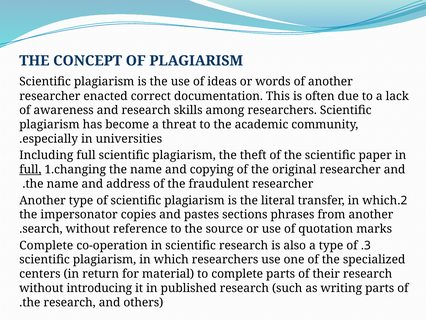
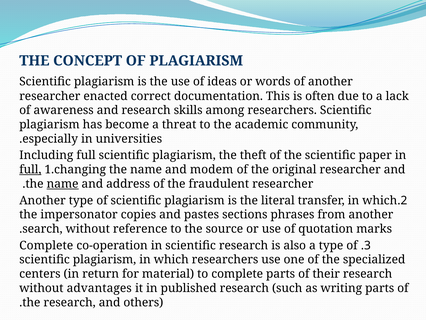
copying: copying -> modem
name at (63, 184) underline: none -> present
introducing: introducing -> advantages
